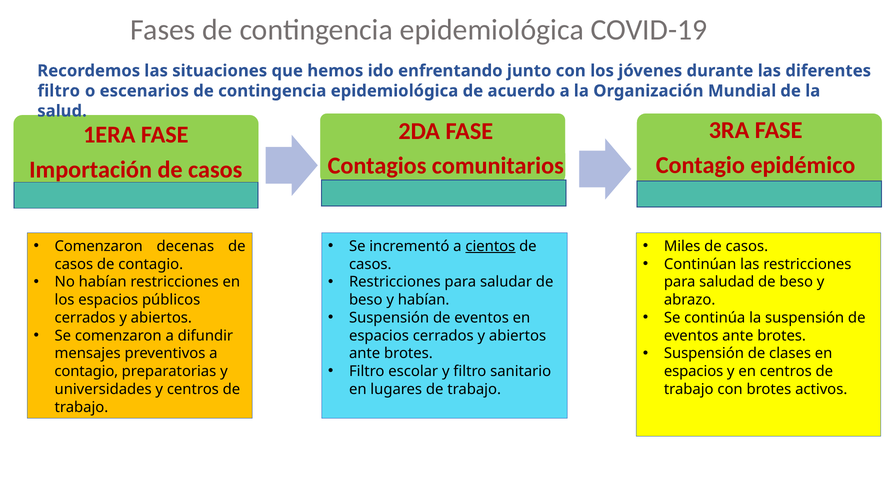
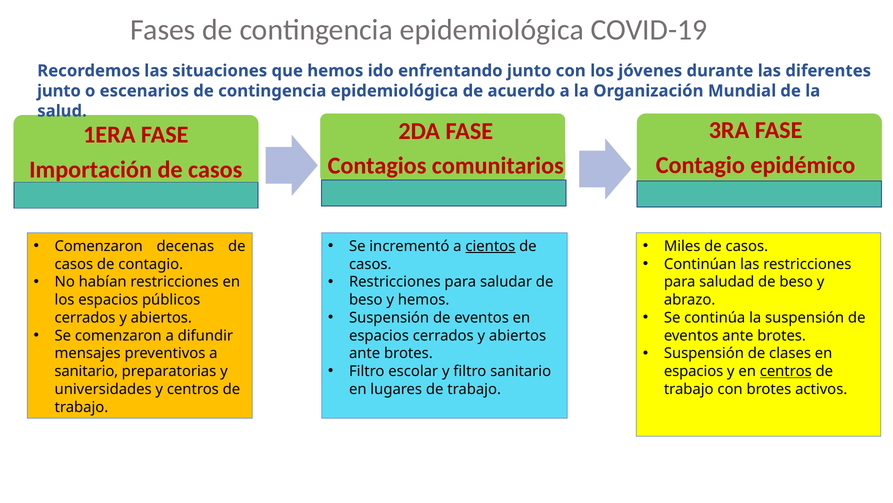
filtro at (59, 91): filtro -> junto
y habían: habían -> hemos
contagio at (86, 371): contagio -> sanitario
centros at (786, 371) underline: none -> present
